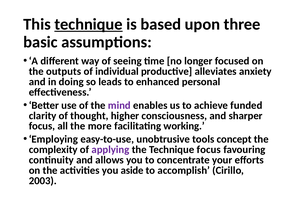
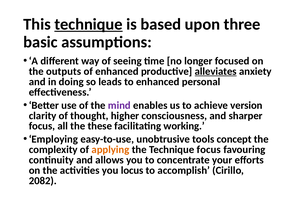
of individual: individual -> enhanced
alleviates underline: none -> present
funded: funded -> version
more: more -> these
applying colour: purple -> orange
aside: aside -> locus
2003: 2003 -> 2082
